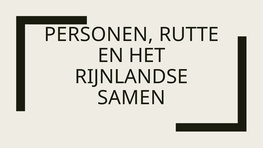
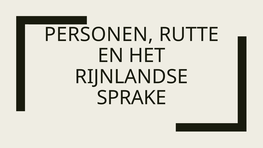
SAMEN: SAMEN -> SPRAKE
